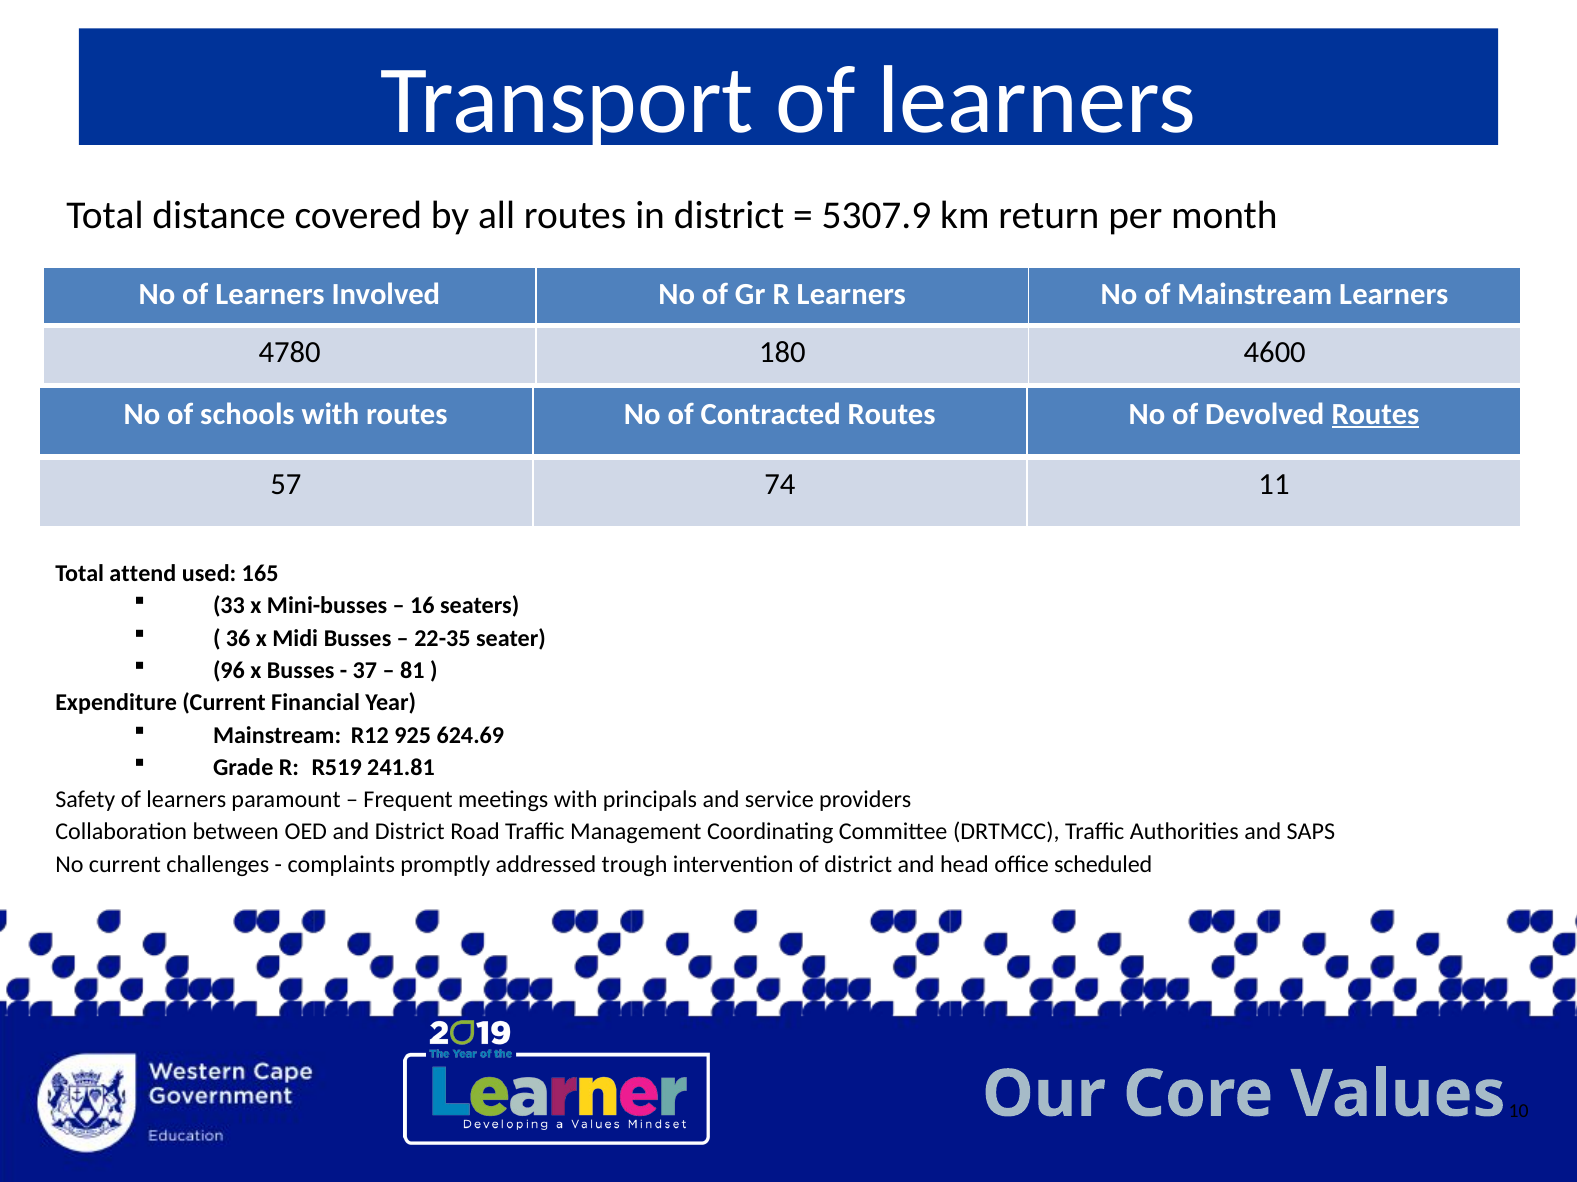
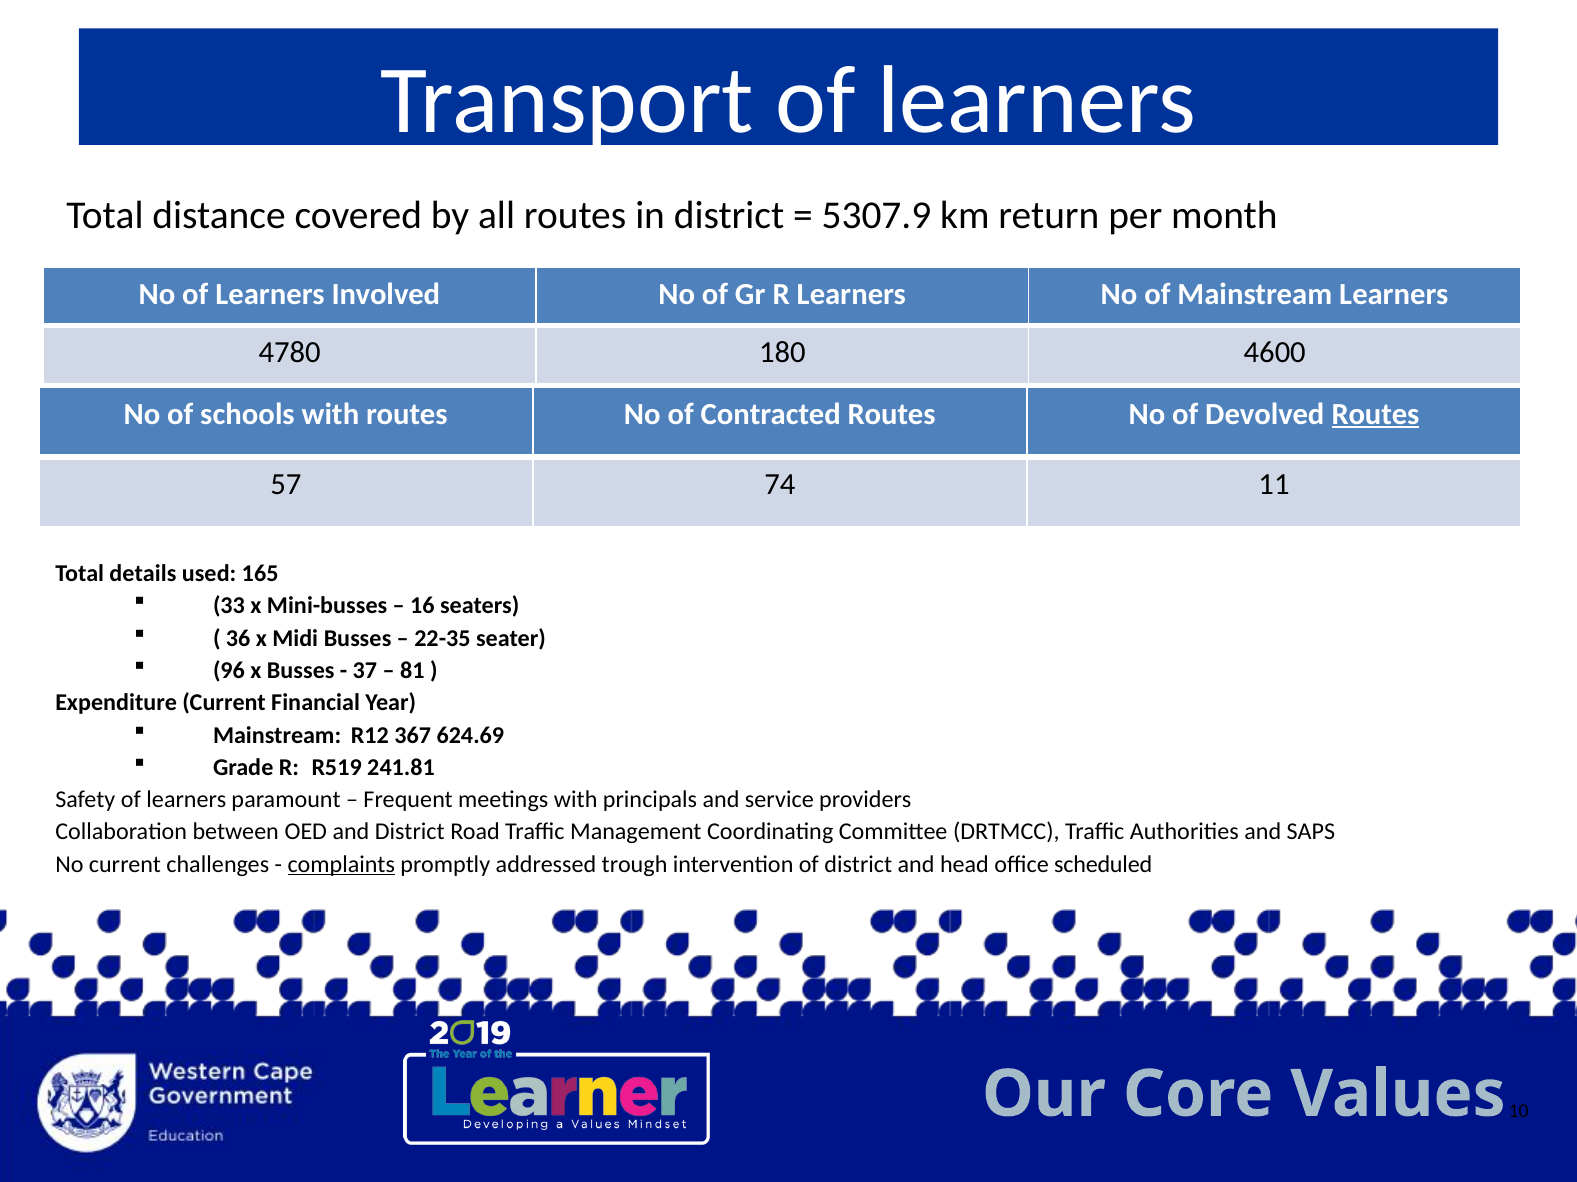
attend: attend -> details
925: 925 -> 367
complaints underline: none -> present
